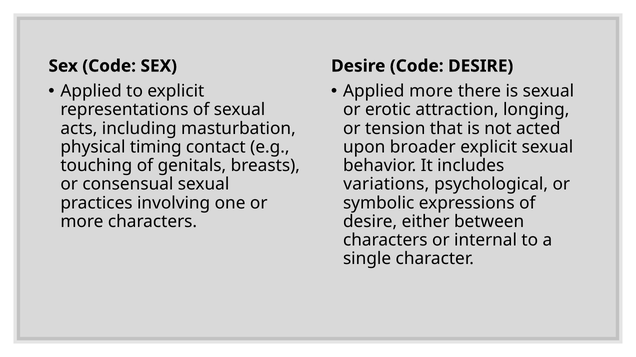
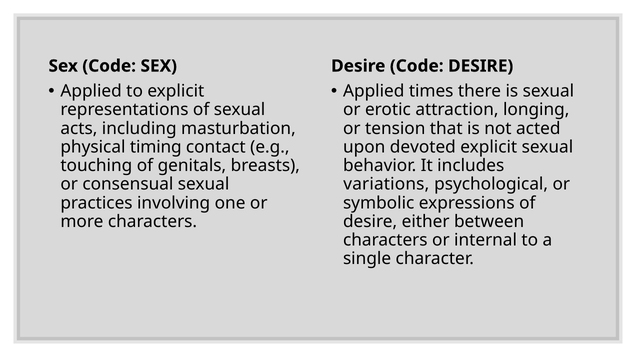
Applied more: more -> times
broader: broader -> devoted
